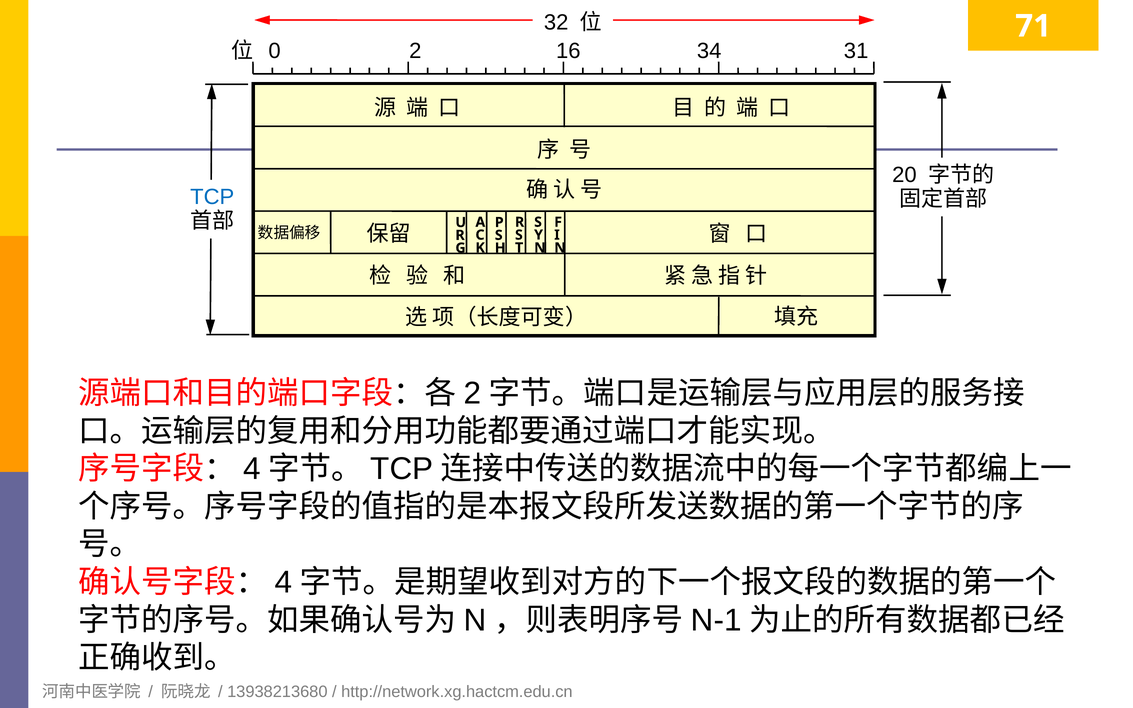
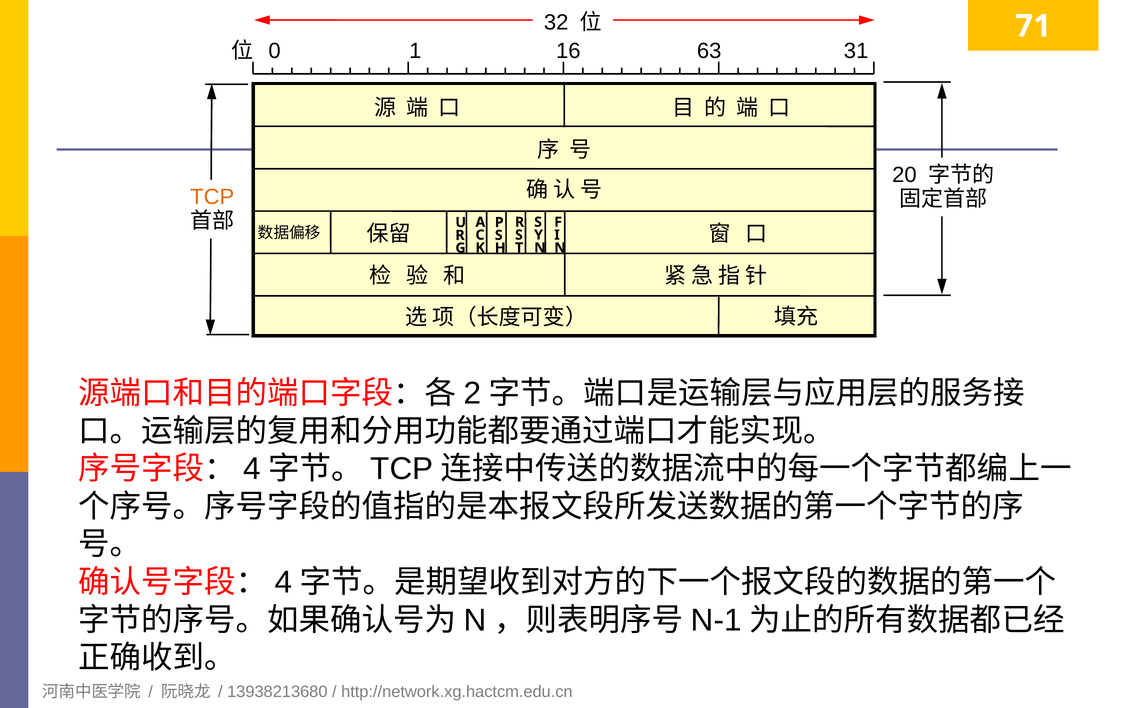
2: 2 -> 1
34: 34 -> 63
TCP colour: blue -> orange
